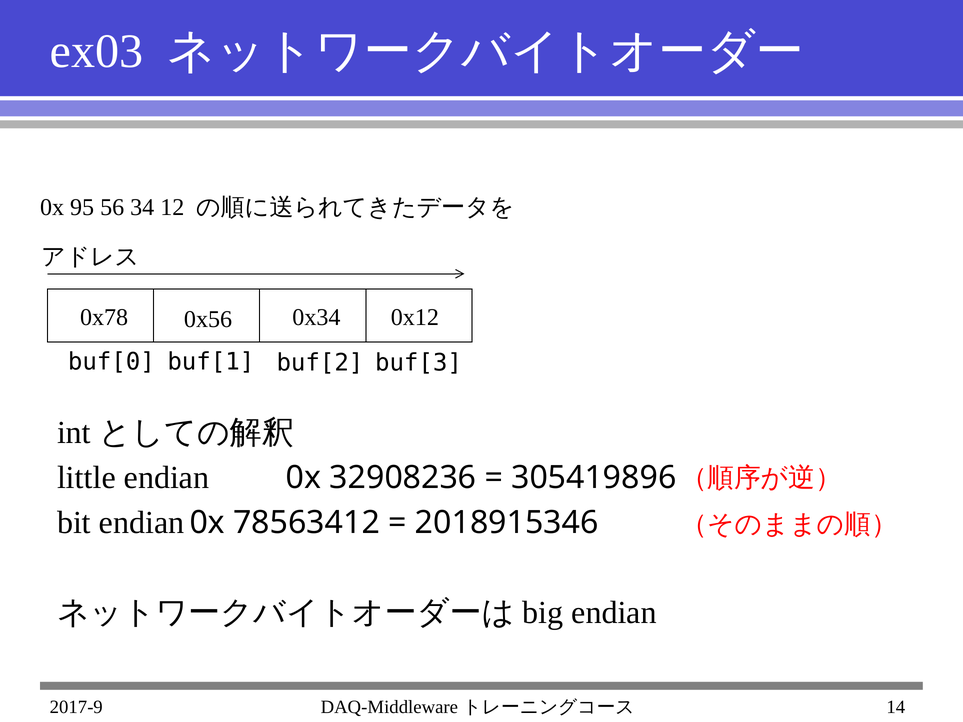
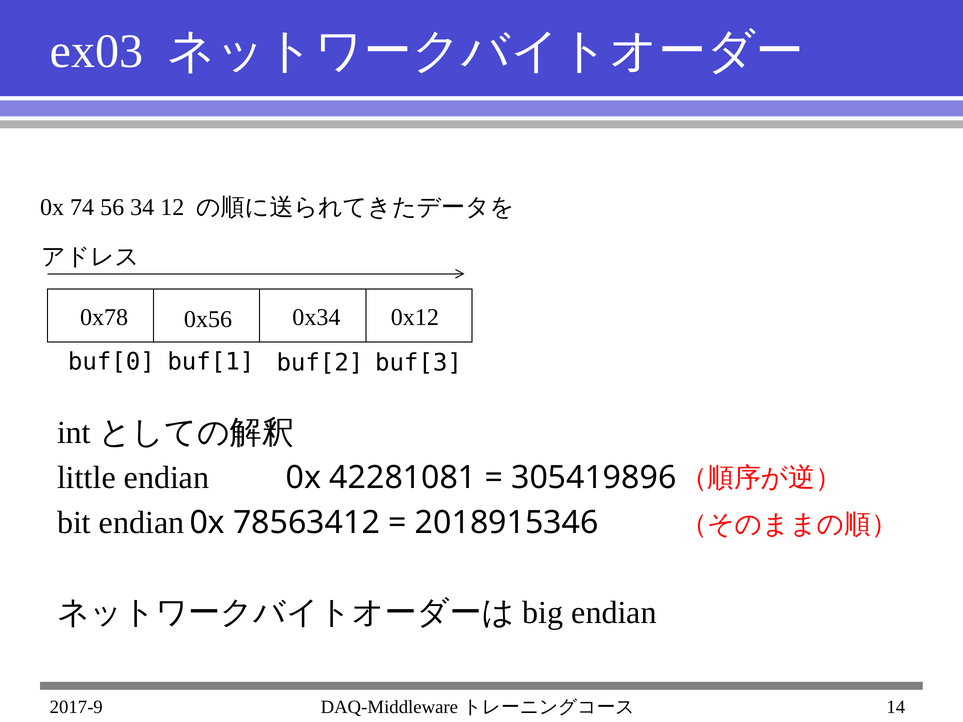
95: 95 -> 74
32908236: 32908236 -> 42281081
